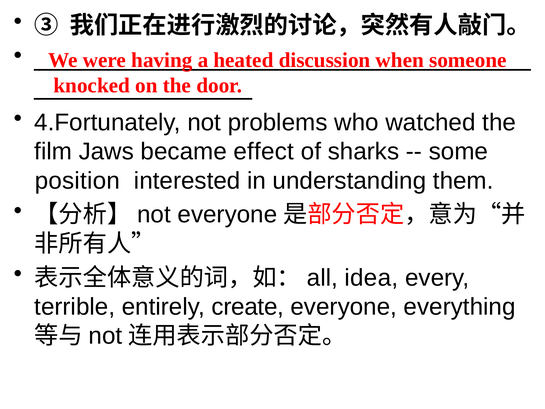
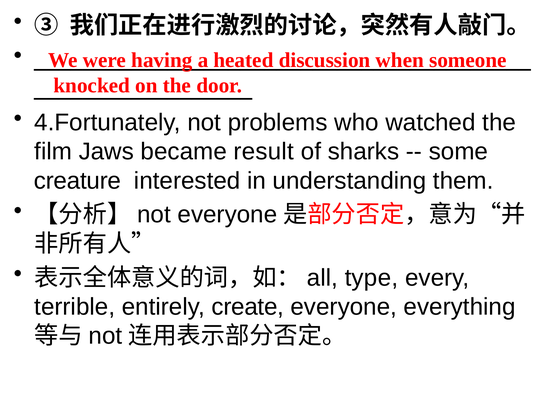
effect: effect -> result
position: position -> creature
idea: idea -> type
